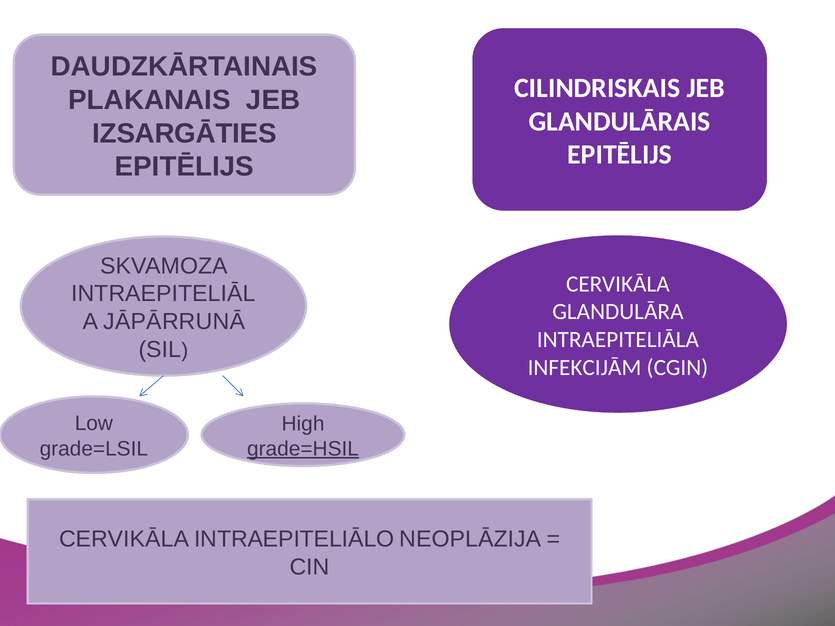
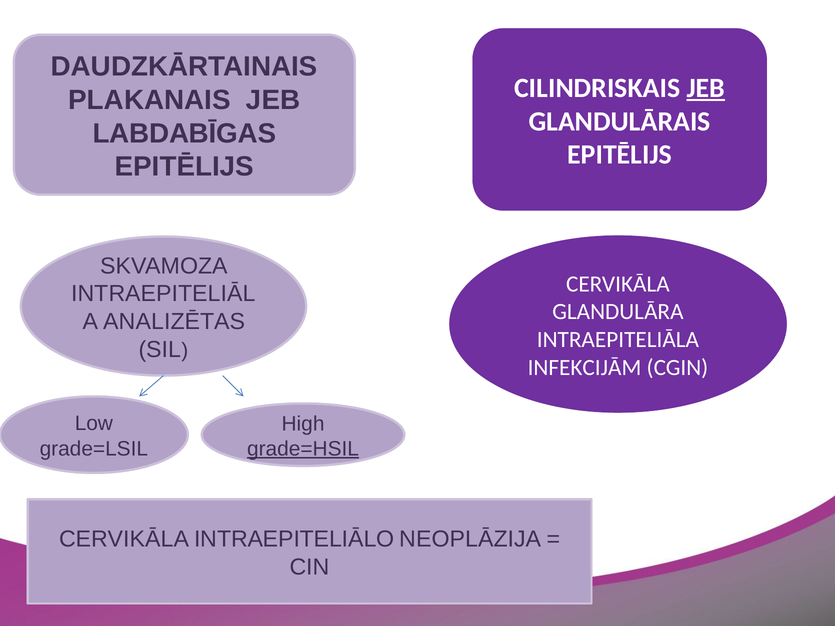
JEB at (706, 88) underline: none -> present
IZSARGĀTIES: IZSARGĀTIES -> LABDABĪGAS
JĀPĀRRUNĀ: JĀPĀRRUNĀ -> ANALIZĒTAS
